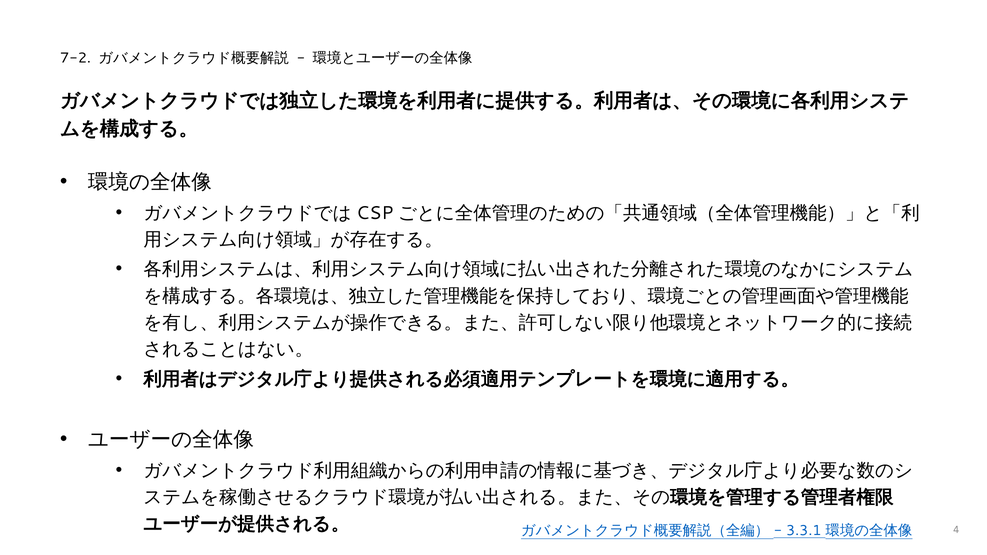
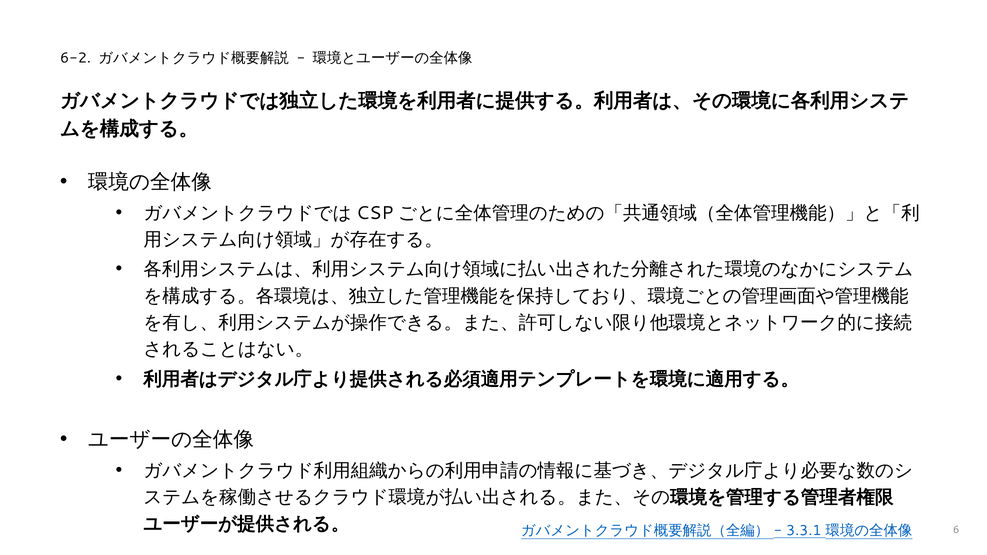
7-2: 7-2 -> 6-2
4: 4 -> 6
